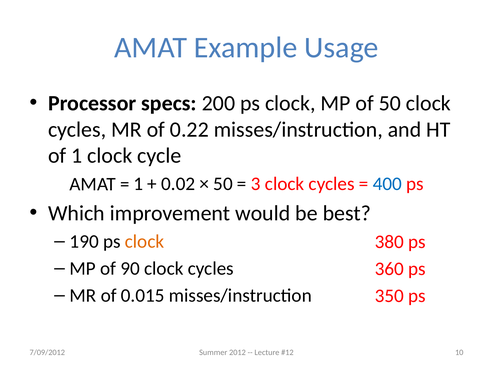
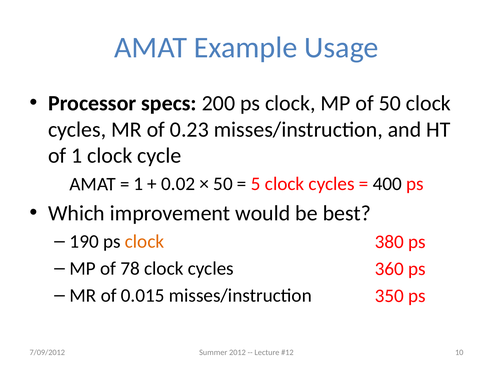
0.22: 0.22 -> 0.23
3: 3 -> 5
400 colour: blue -> black
90: 90 -> 78
